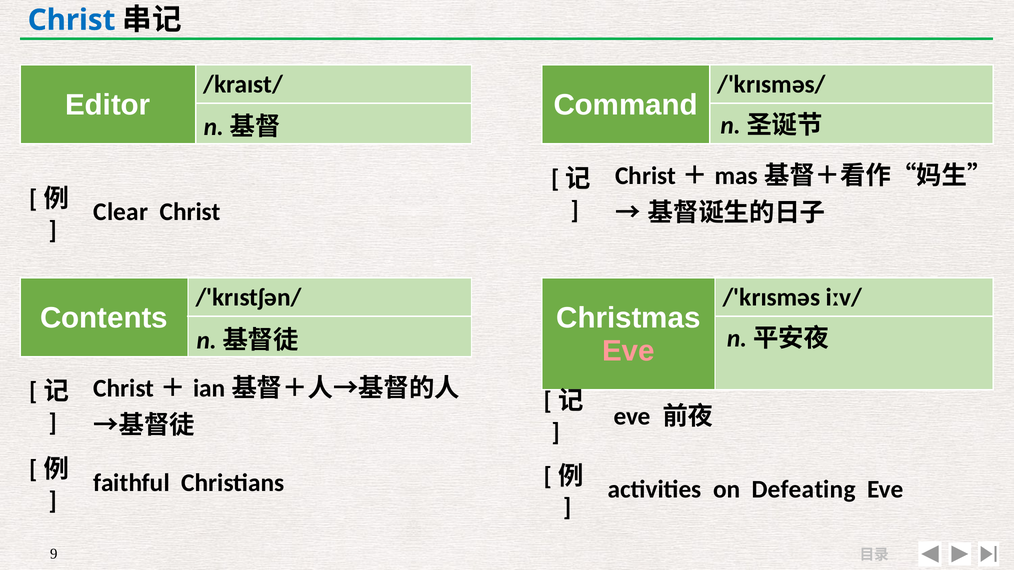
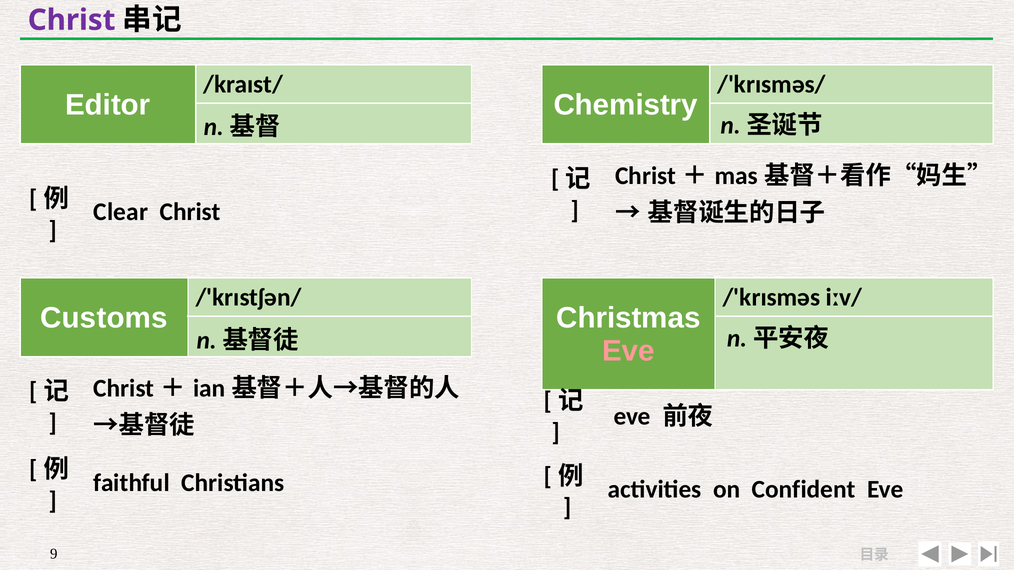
Christ at (72, 20) colour: blue -> purple
Command: Command -> Chemistry
Contents: Contents -> Customs
Defeating: Defeating -> Confident
